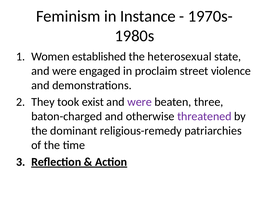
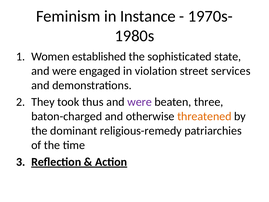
heterosexual: heterosexual -> sophisticated
proclaim: proclaim -> violation
violence: violence -> services
exist: exist -> thus
threatened colour: purple -> orange
